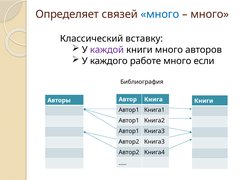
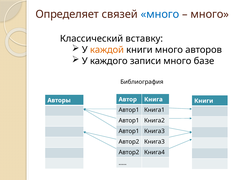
каждой colour: purple -> orange
работе: работе -> записи
если: если -> базе
